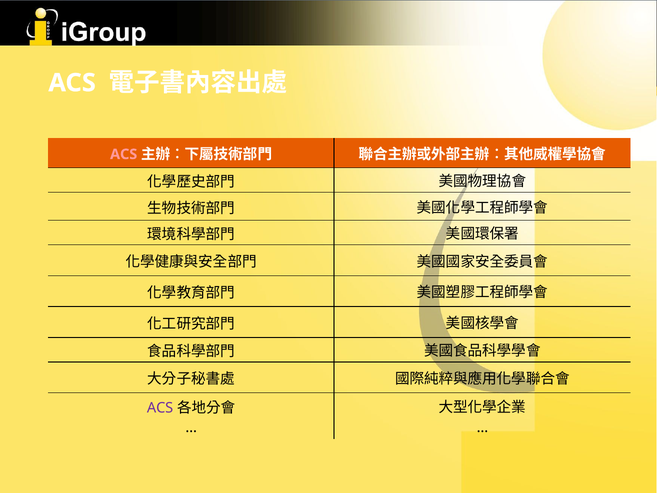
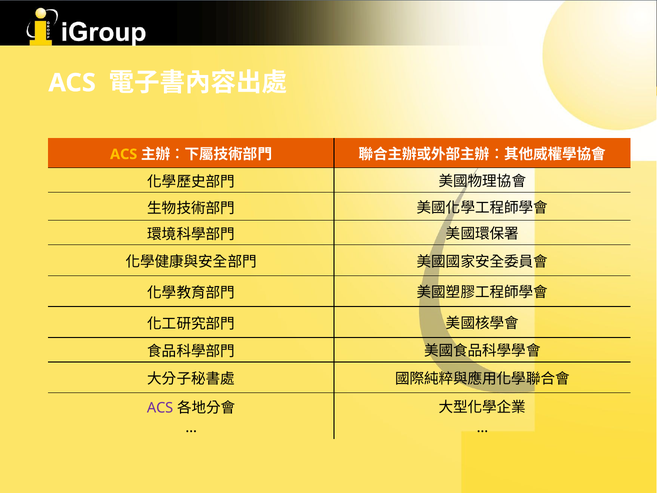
ACS at (124, 154) colour: pink -> yellow
